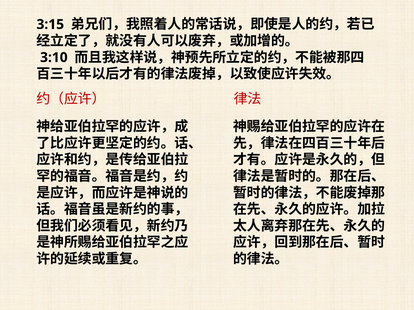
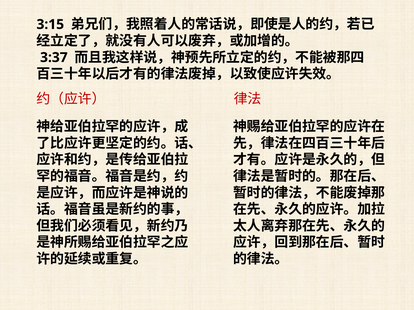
3:10: 3:10 -> 3:37
